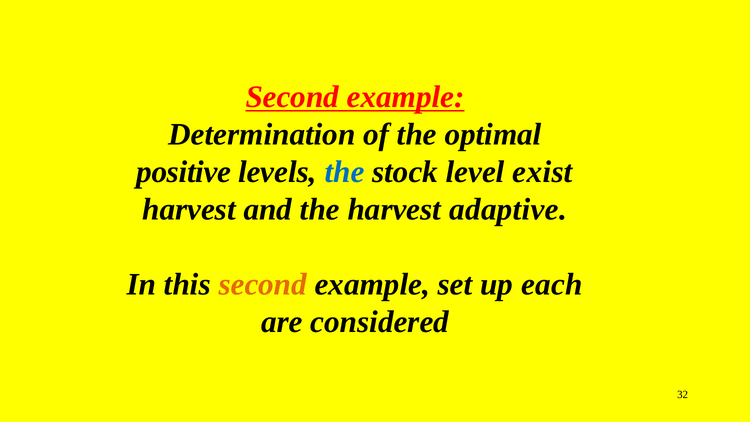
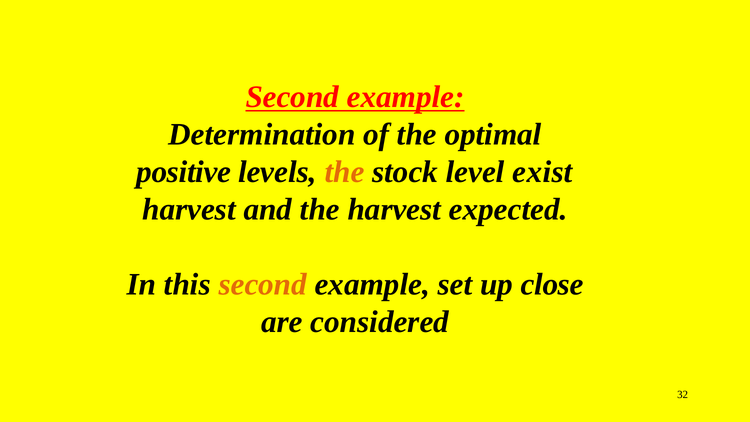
the at (344, 172) colour: blue -> orange
adaptive: adaptive -> expected
each: each -> close
